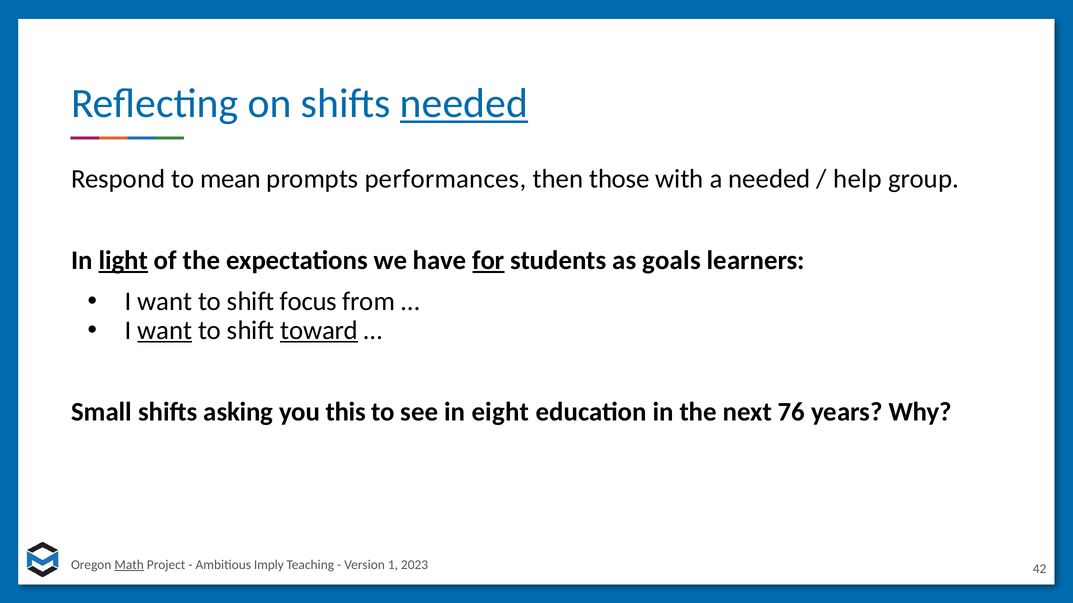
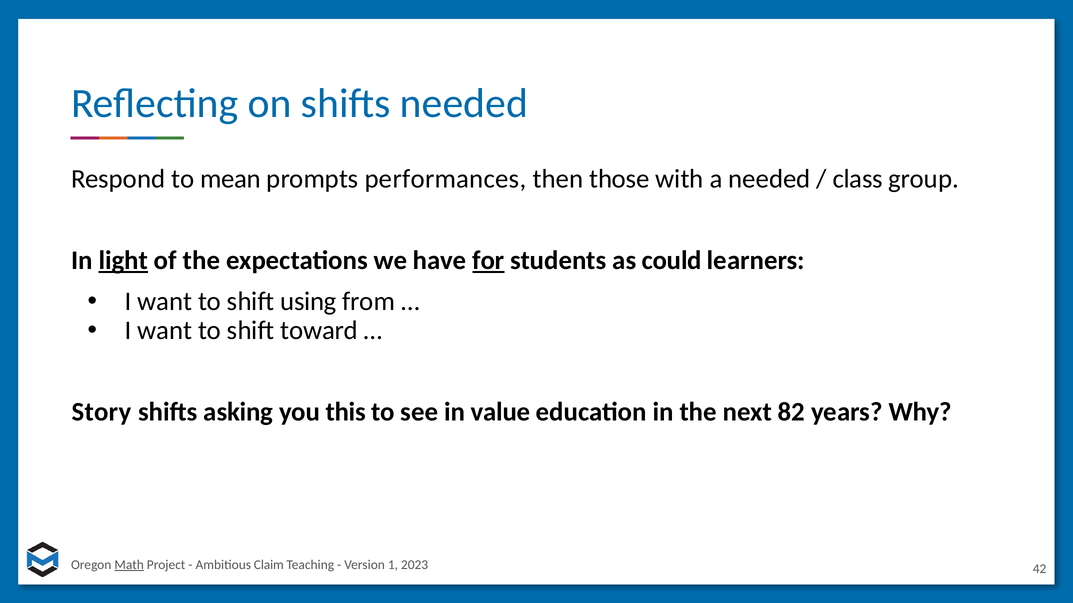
needed at (464, 104) underline: present -> none
help: help -> class
goals: goals -> could
focus: focus -> using
want at (165, 331) underline: present -> none
toward underline: present -> none
Small: Small -> Story
eight: eight -> value
76: 76 -> 82
Imply: Imply -> Claim
